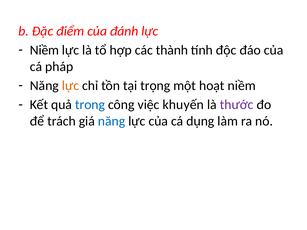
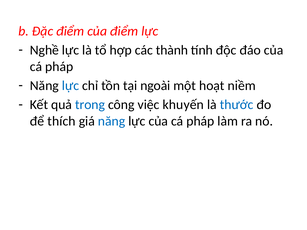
của đánh: đánh -> điểm
Niềm at (44, 50): Niềm -> Nghề
lực at (70, 86) colour: orange -> blue
trọng: trọng -> ngoài
thước colour: purple -> blue
trách: trách -> thích
lực của cá dụng: dụng -> pháp
